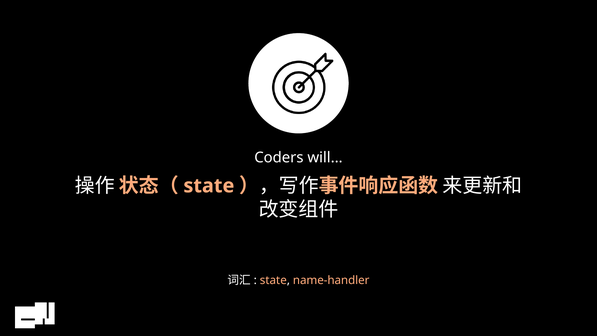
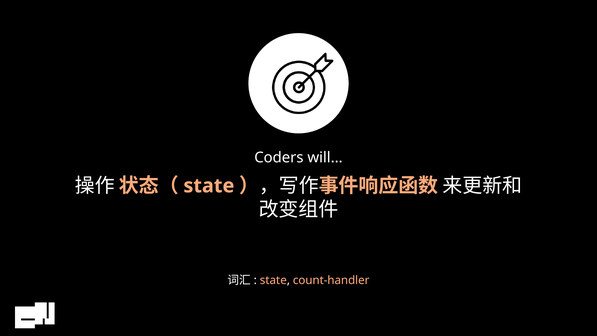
name-handler: name-handler -> count-handler
